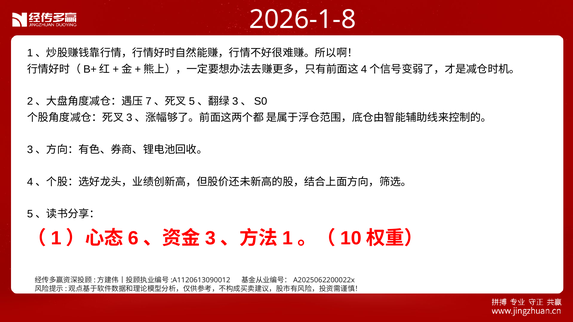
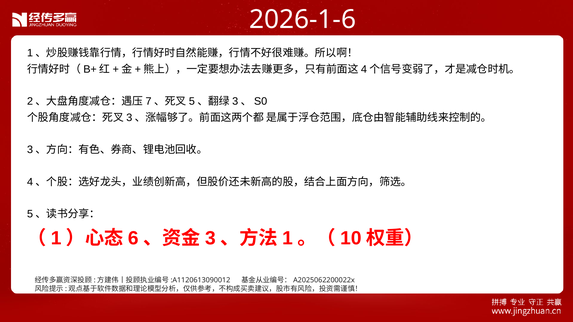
2026-1-8: 2026-1-8 -> 2026-1-6
